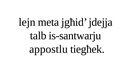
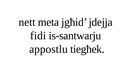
lejn: lejn -> nett
talb: talb -> fidi
